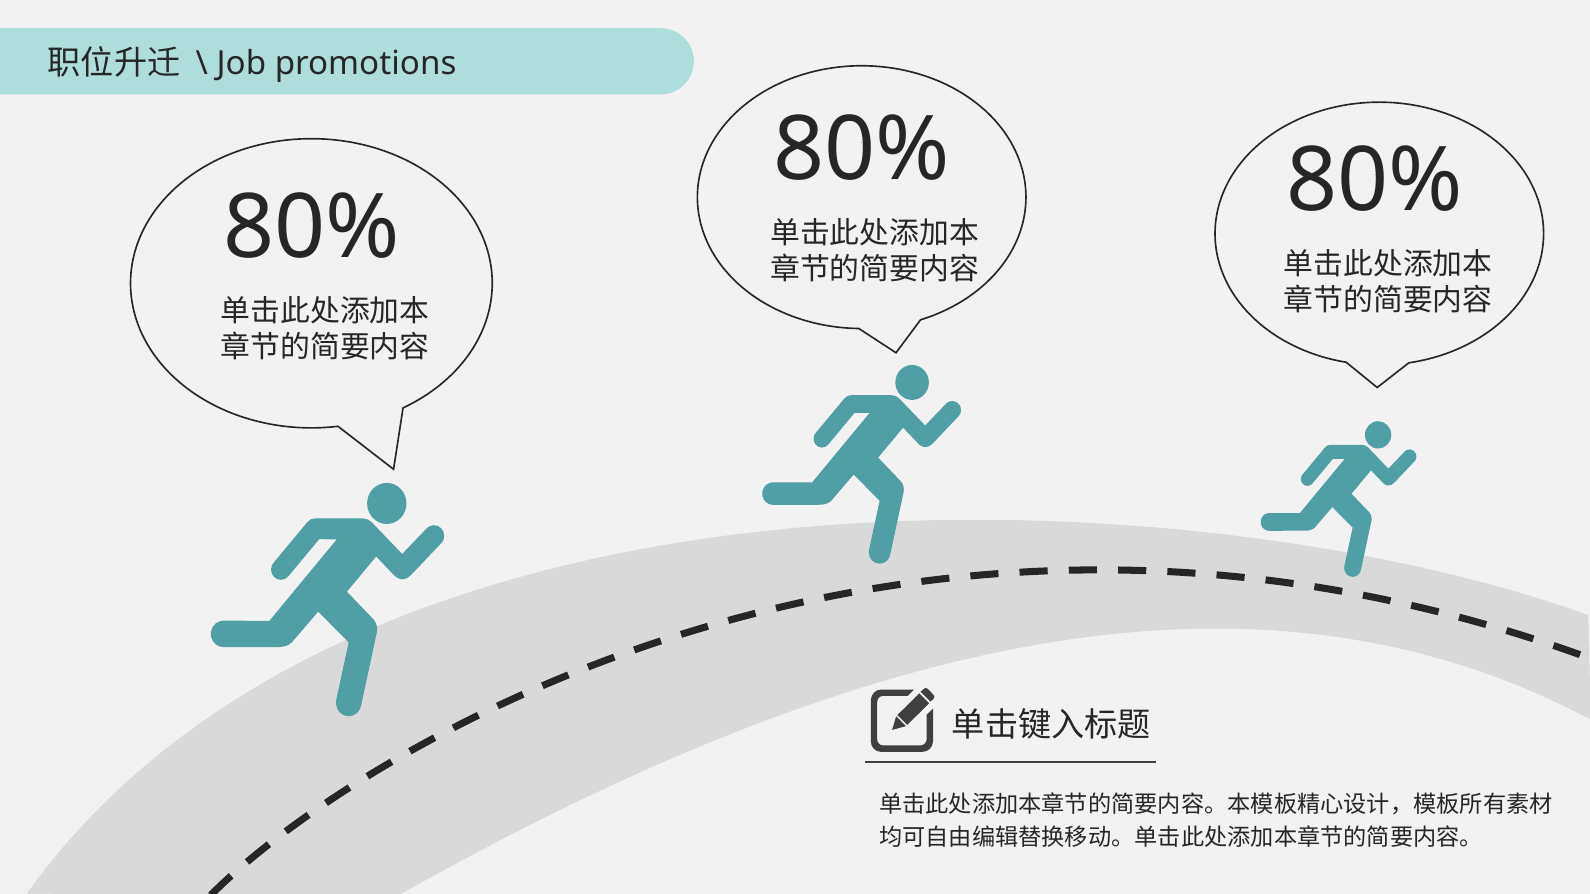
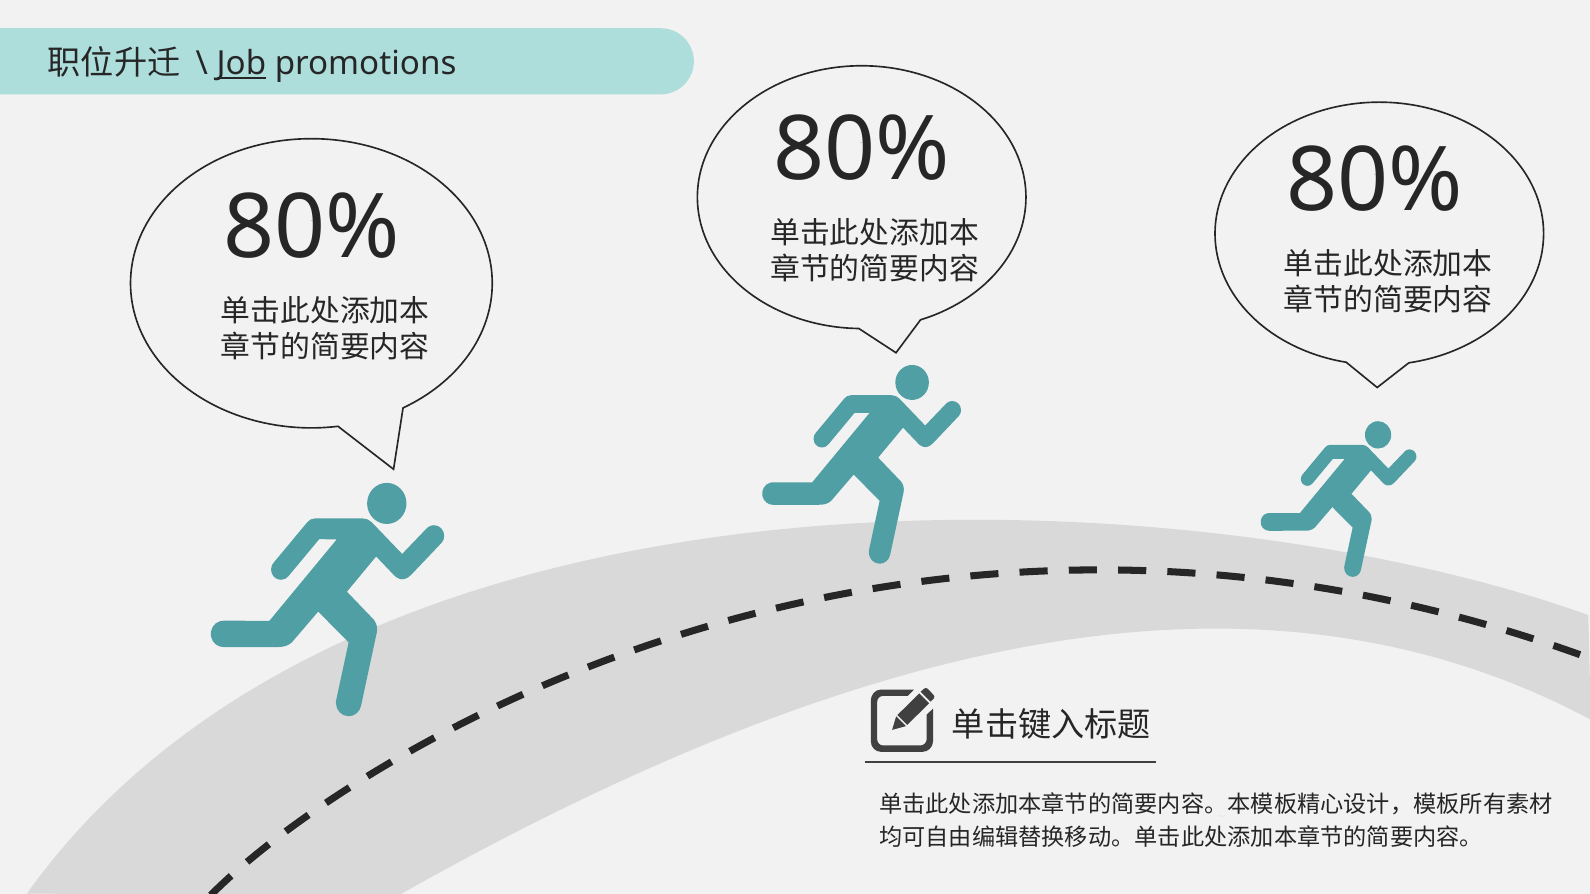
Job underline: none -> present
